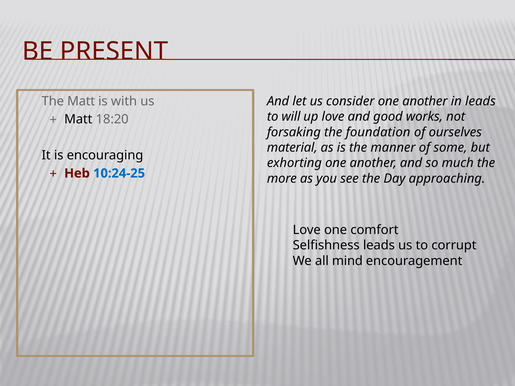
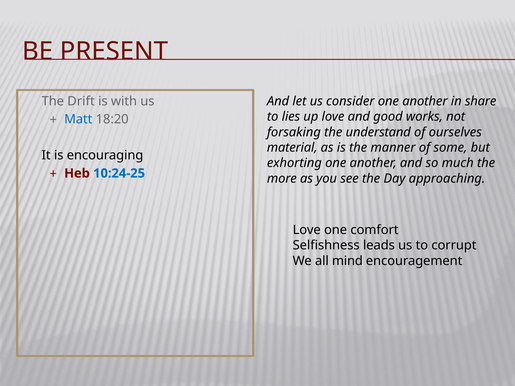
The Matt: Matt -> Drift
in leads: leads -> share
will: will -> lies
Matt at (78, 119) colour: black -> blue
foundation: foundation -> understand
